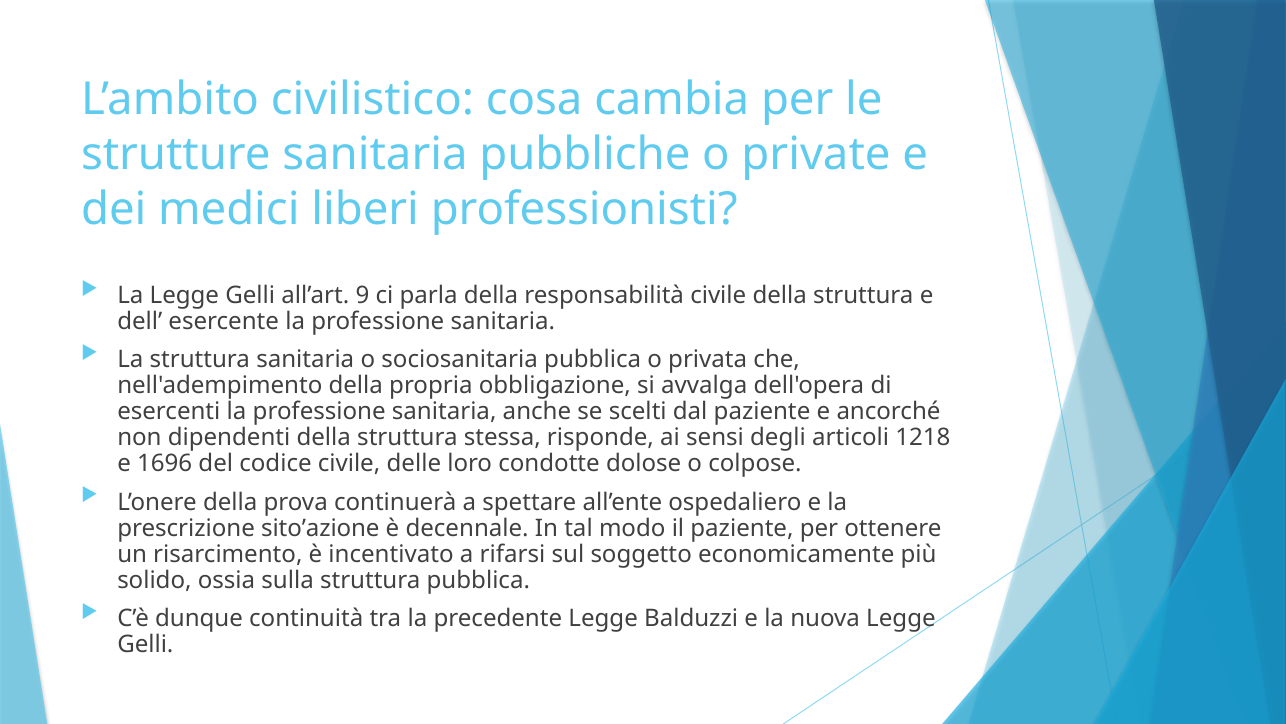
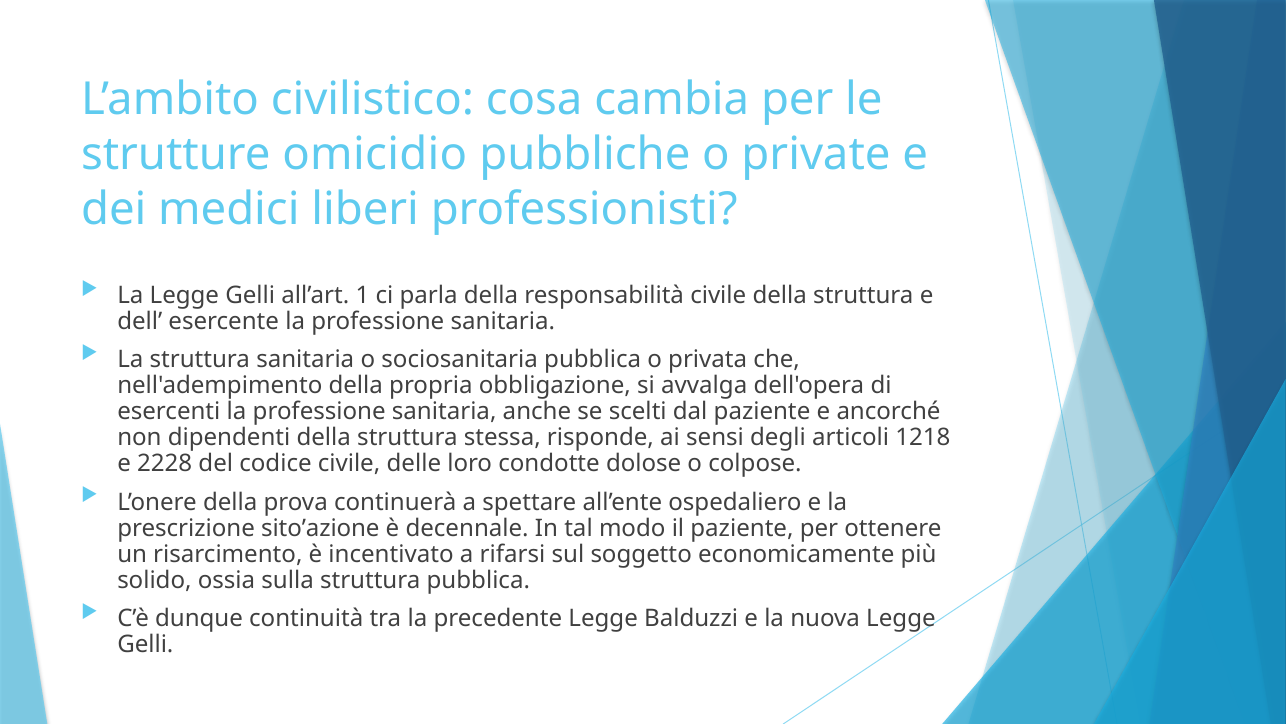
strutture sanitaria: sanitaria -> omicidio
9: 9 -> 1
1696: 1696 -> 2228
